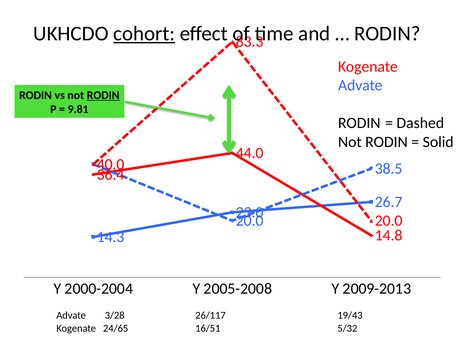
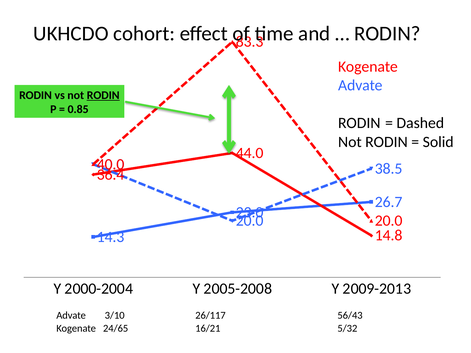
cohort underline: present -> none
9.81: 9.81 -> 0.85
3/28: 3/28 -> 3/10
19/43: 19/43 -> 56/43
16/51: 16/51 -> 16/21
